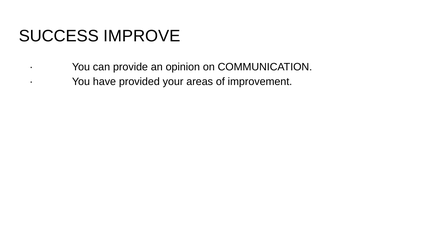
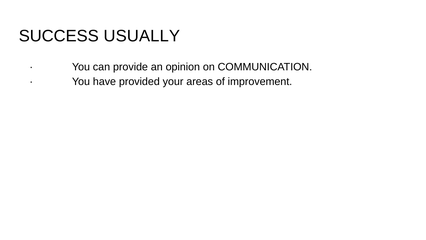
IMPROVE: IMPROVE -> USUALLY
